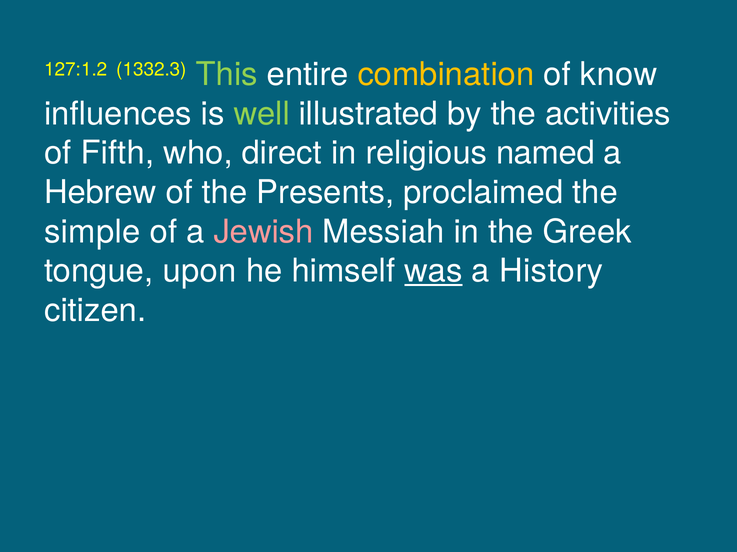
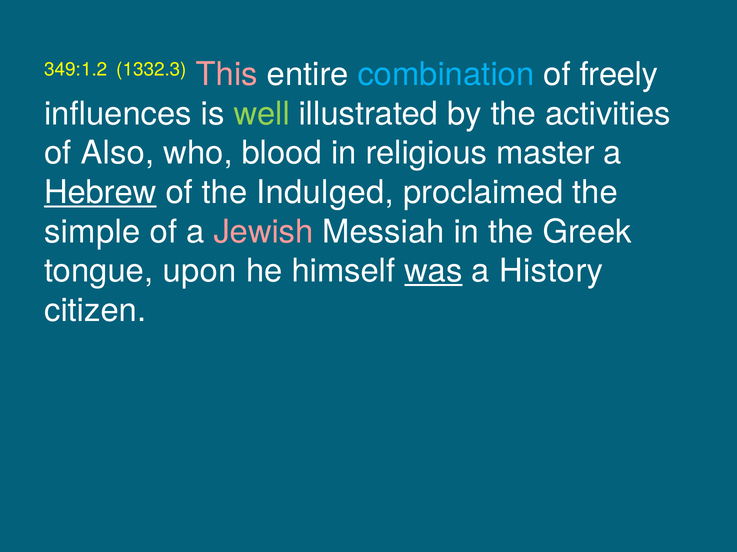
127:1.2: 127:1.2 -> 349:1.2
This colour: light green -> pink
combination colour: yellow -> light blue
know: know -> freely
Fifth: Fifth -> Also
direct: direct -> blood
named: named -> master
Hebrew underline: none -> present
Presents: Presents -> Indulged
